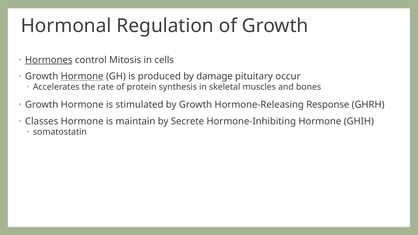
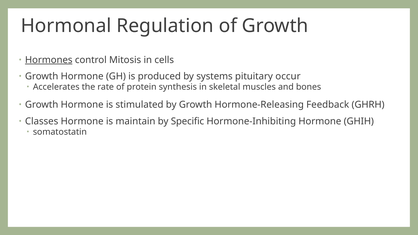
Hormone at (82, 76) underline: present -> none
damage: damage -> systems
Response: Response -> Feedback
Secrete: Secrete -> Specific
